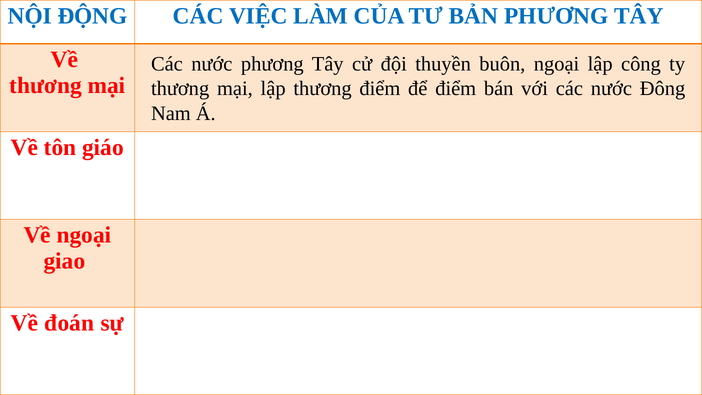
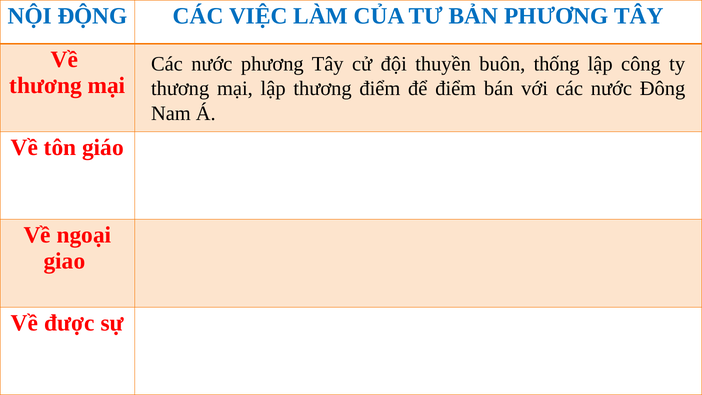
buôn ngoại: ngoại -> thống
đoán: đoán -> được
